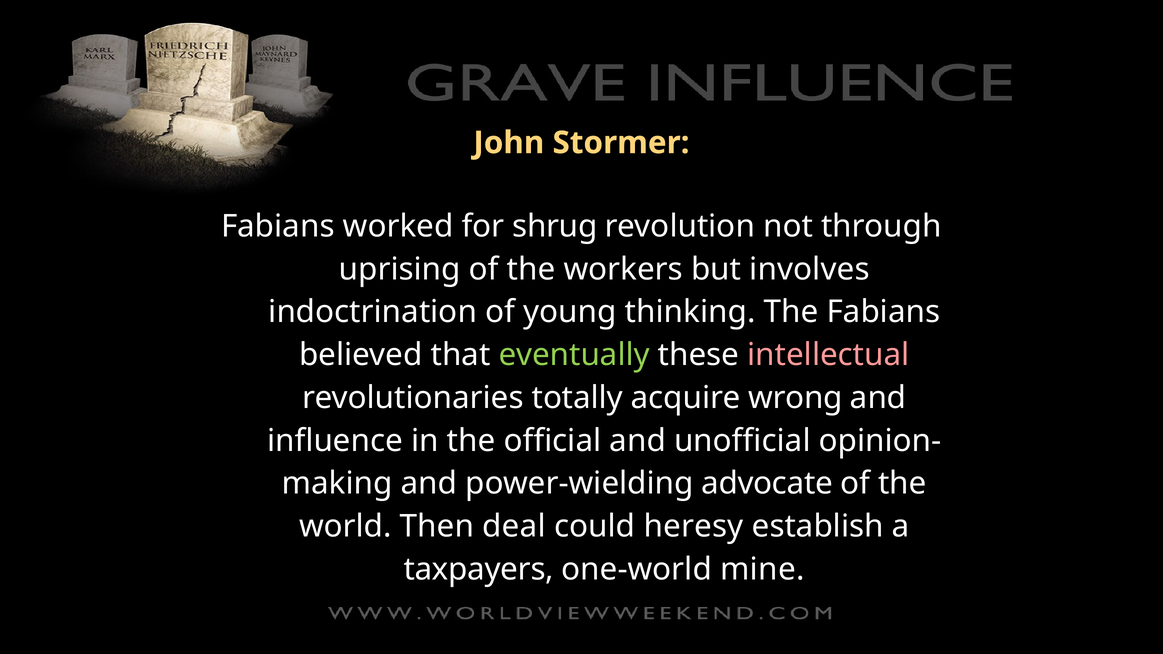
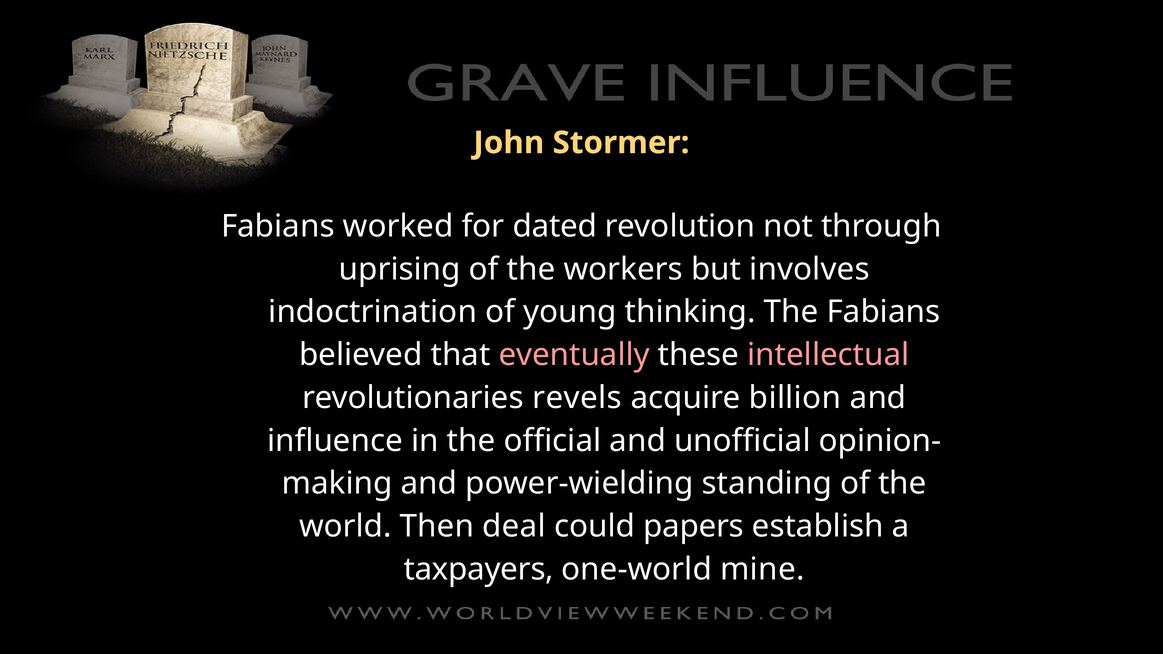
shrug: shrug -> dated
eventually colour: light green -> pink
totally: totally -> revels
wrong: wrong -> billion
advocate: advocate -> standing
heresy: heresy -> papers
